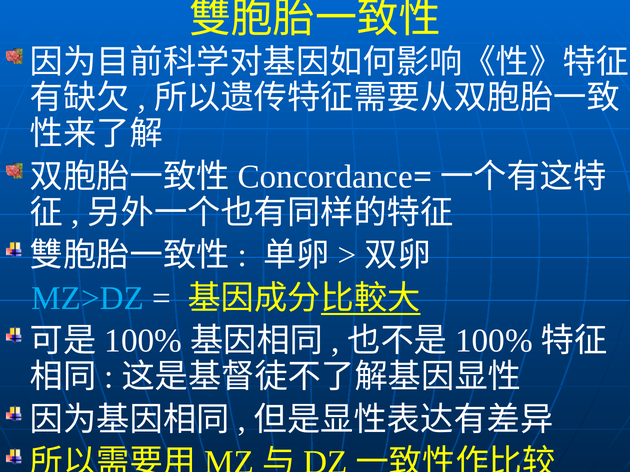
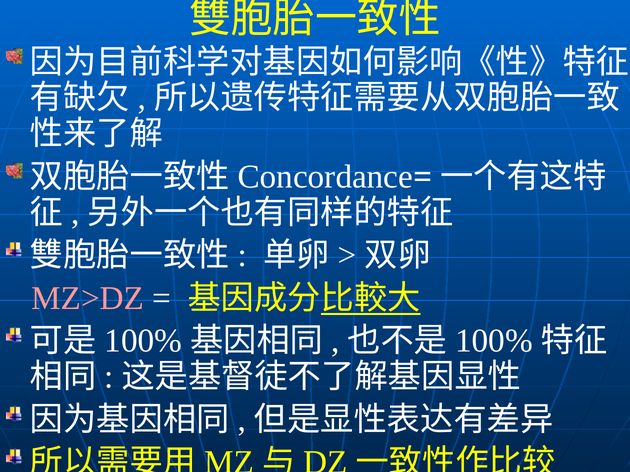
MZ>DZ colour: light blue -> pink
